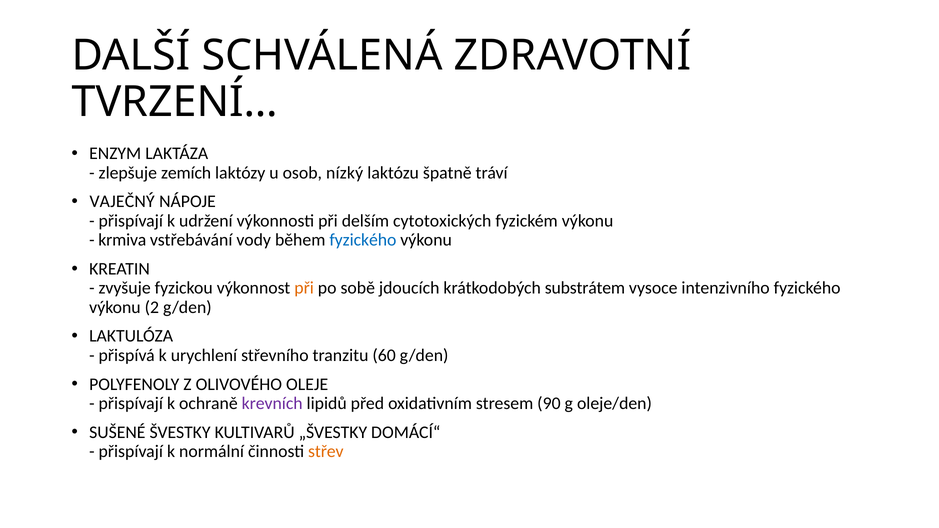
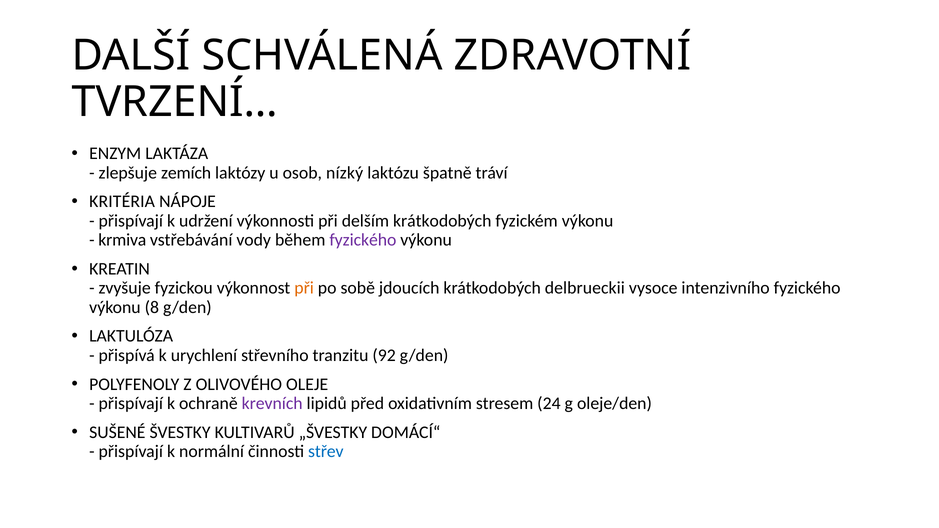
VAJEČNÝ: VAJEČNÝ -> KRITÉRIA
delším cytotoxických: cytotoxických -> krátkodobých
fyzického at (363, 240) colour: blue -> purple
substrátem: substrátem -> delbrueckii
2: 2 -> 8
60: 60 -> 92
90: 90 -> 24
střev colour: orange -> blue
